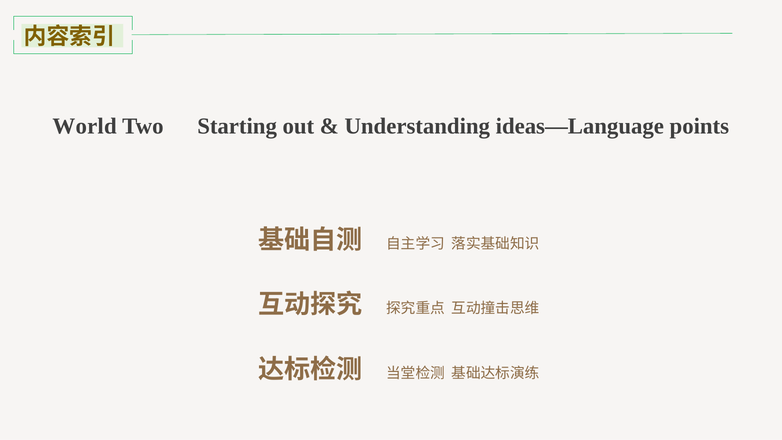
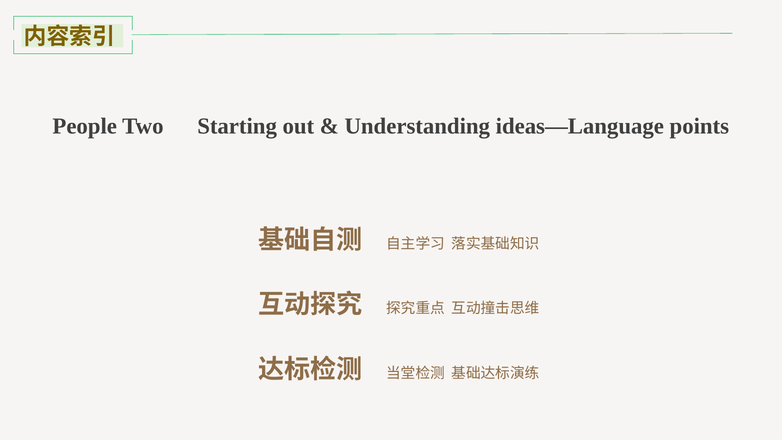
World: World -> People
